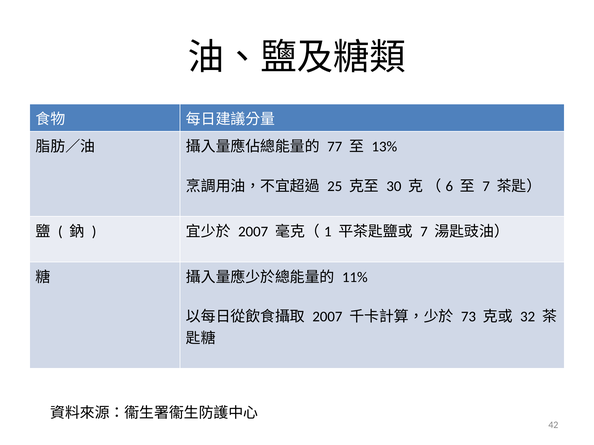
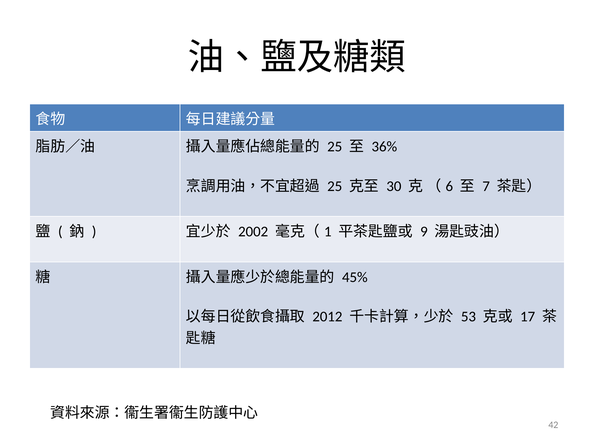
77 at (335, 147): 77 -> 25
13%: 13% -> 36%
2007 at (253, 232): 2007 -> 2002
7 at (424, 232): 7 -> 9
11%: 11% -> 45%
2007 at (327, 317): 2007 -> 2012
73: 73 -> 53
32: 32 -> 17
